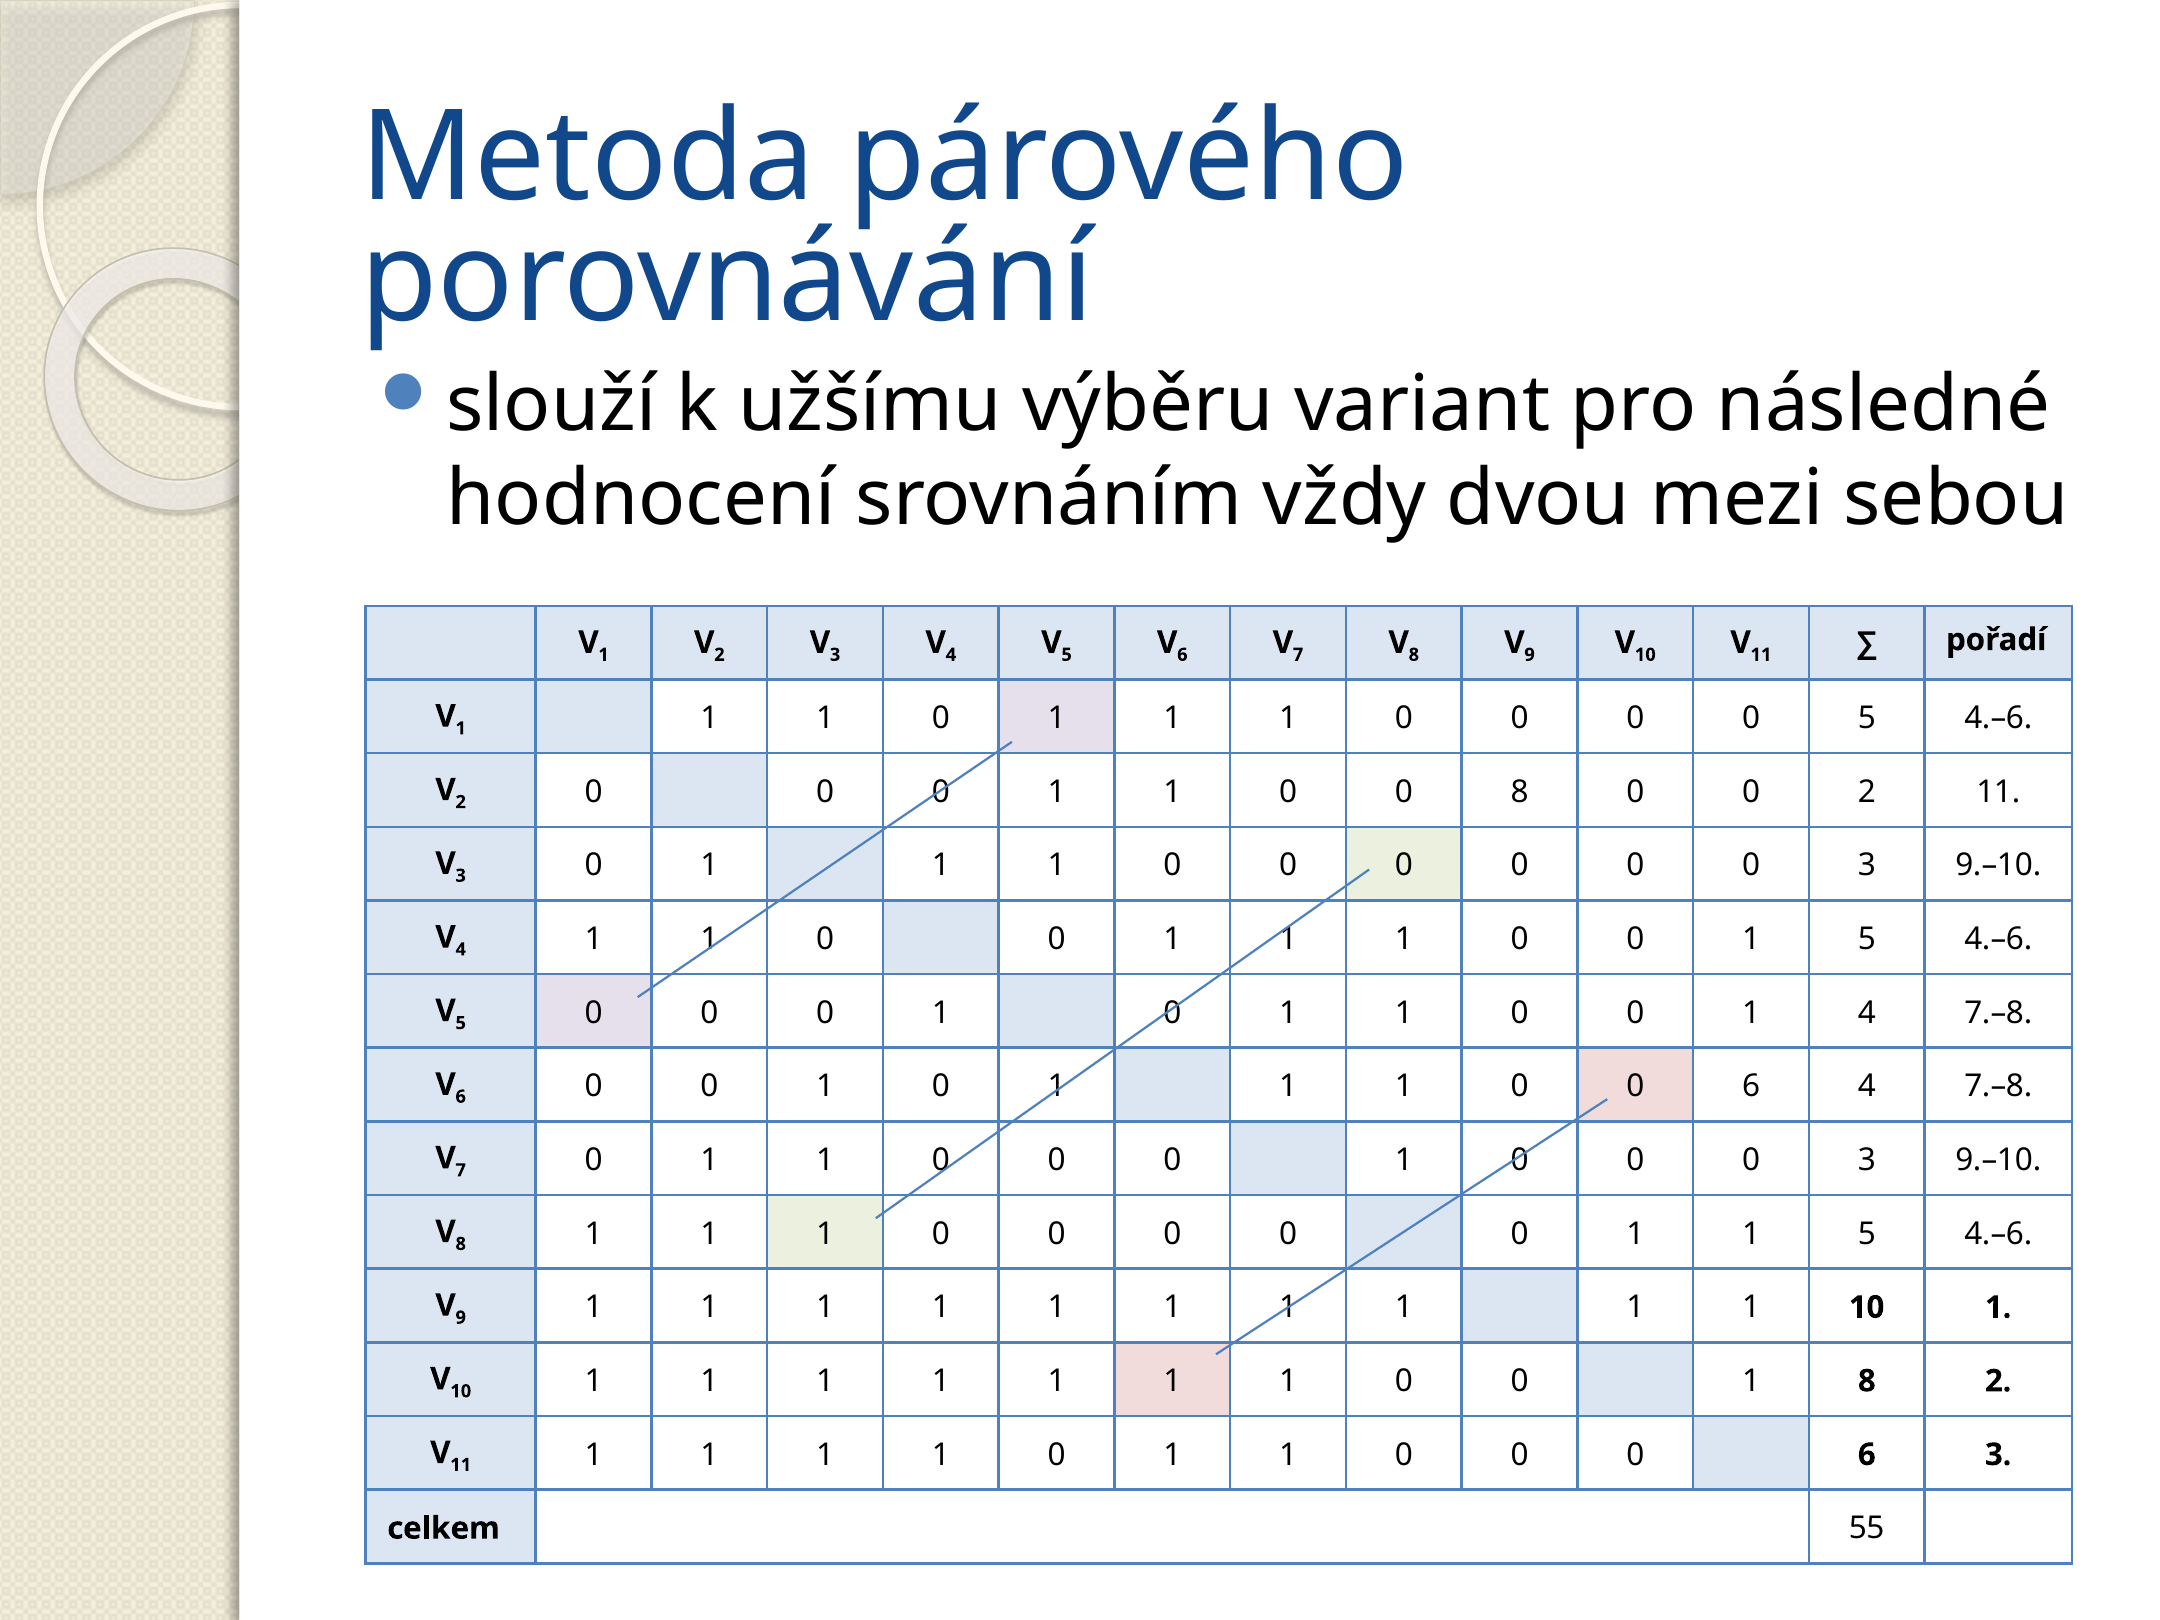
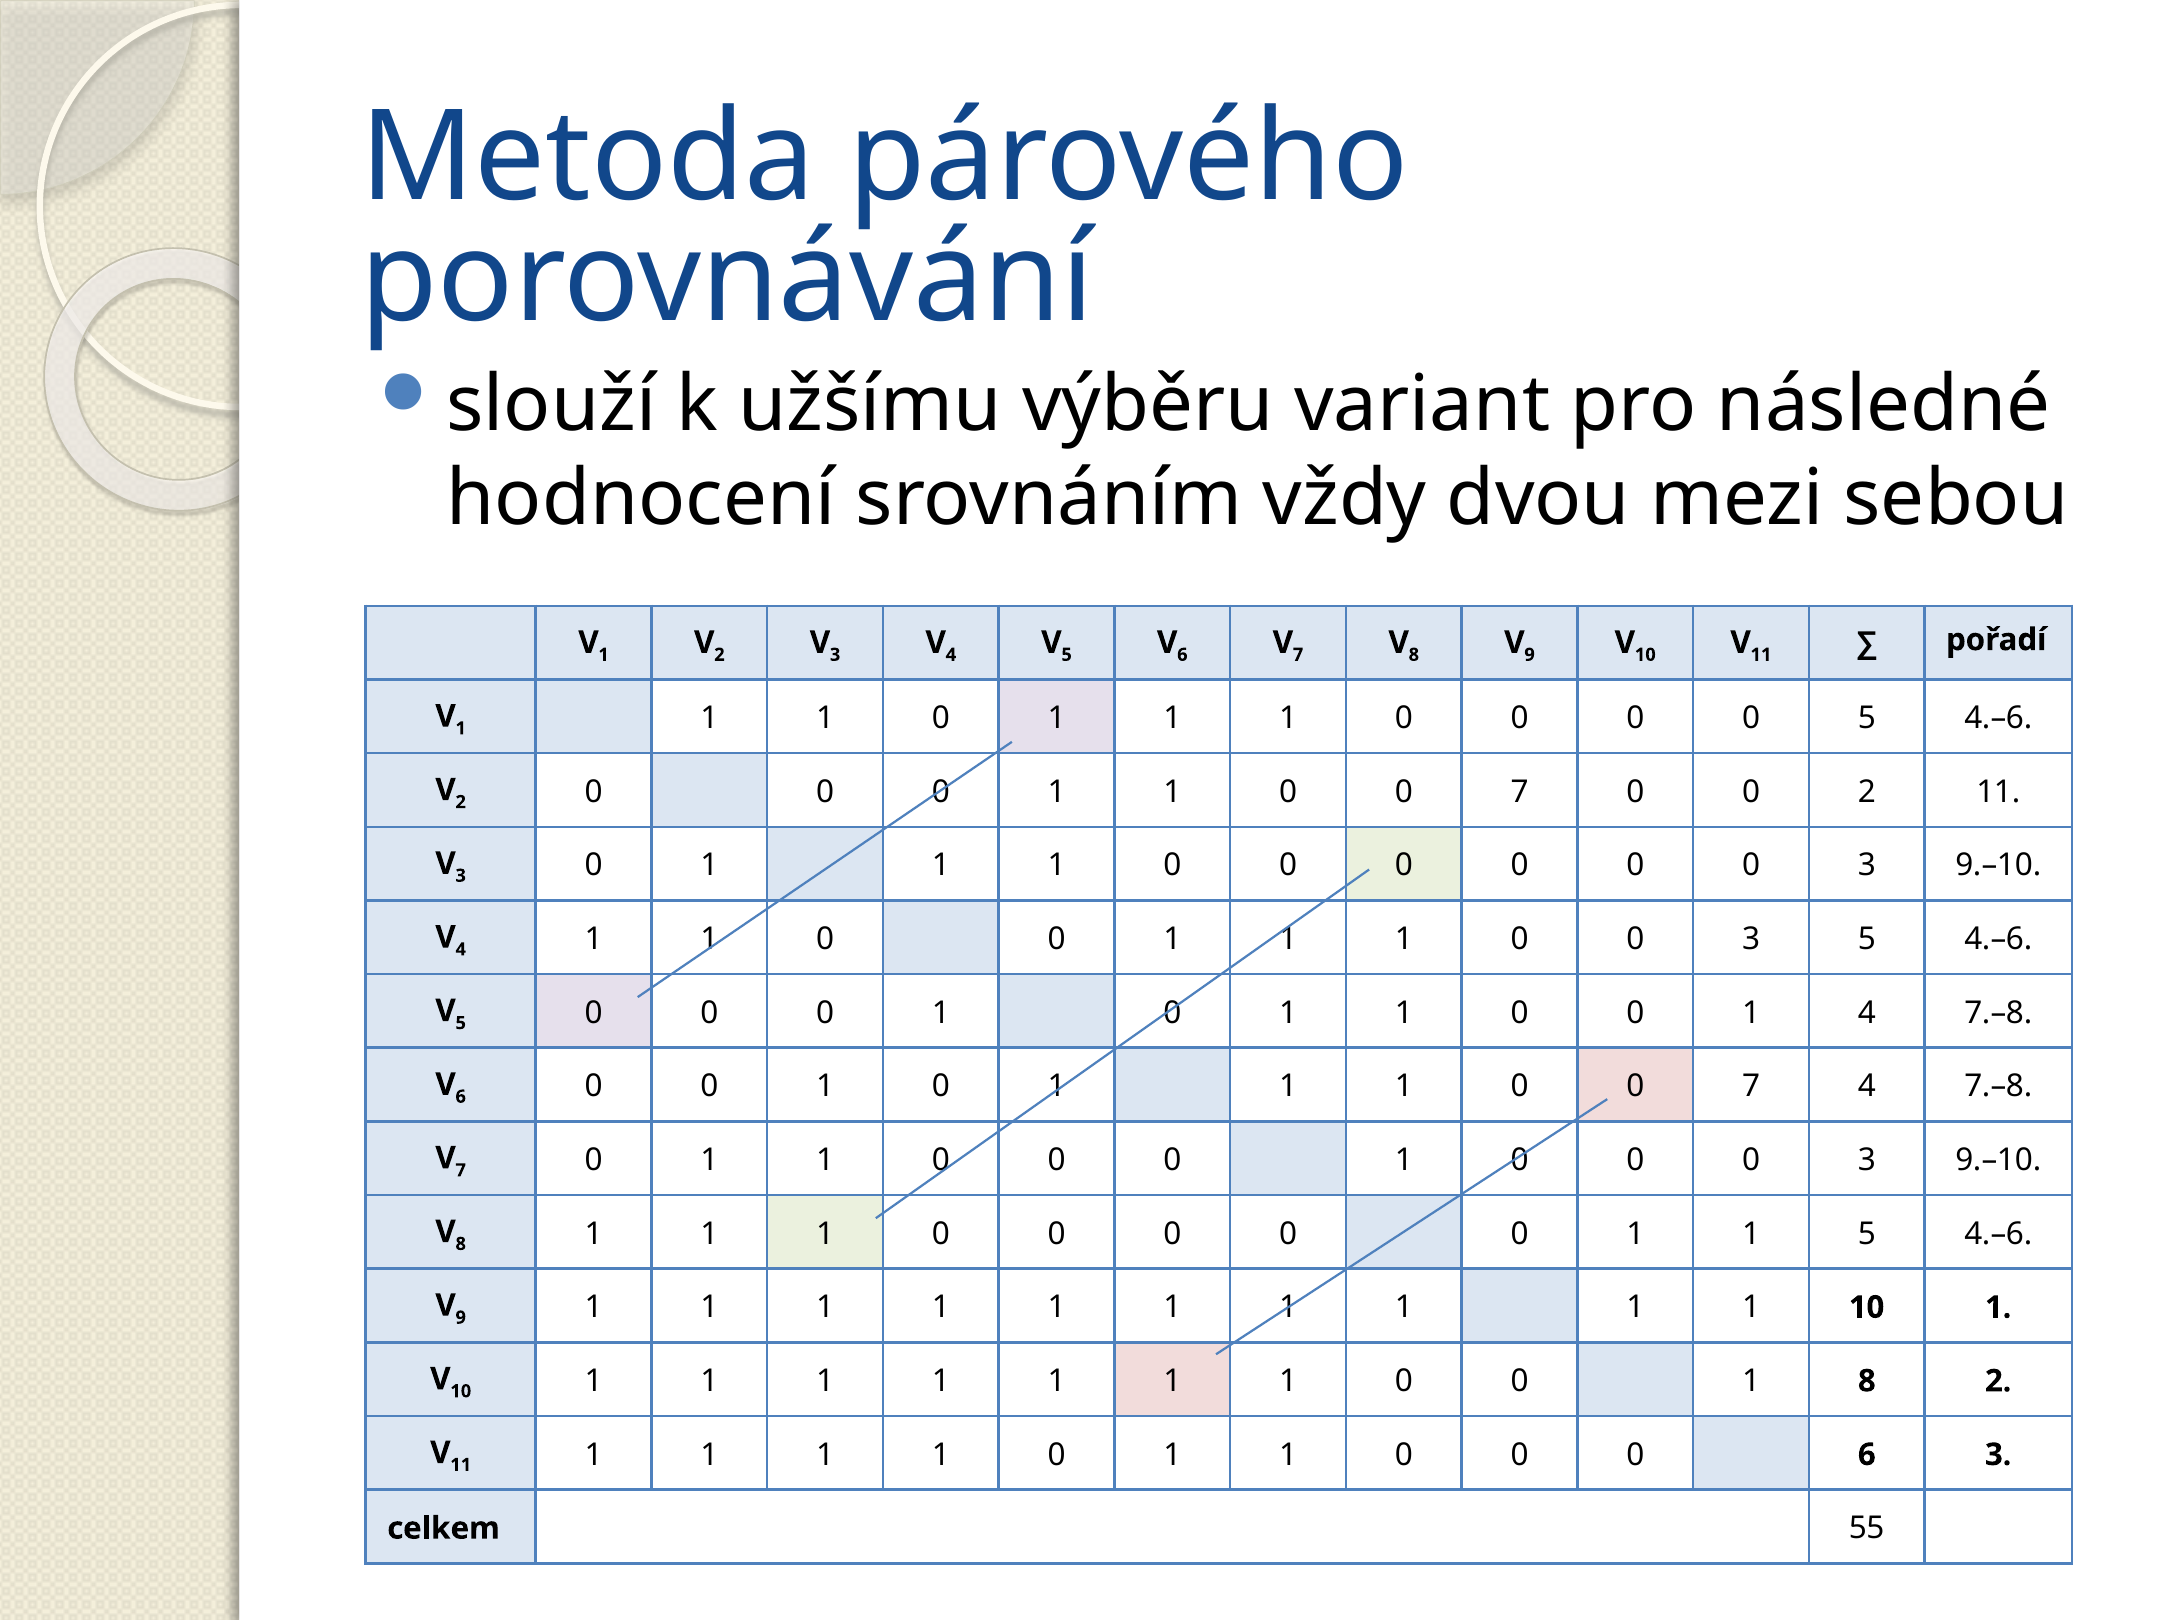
8 at (1520, 792): 8 -> 7
1 at (1751, 939): 1 -> 3
6 at (1751, 1086): 6 -> 7
